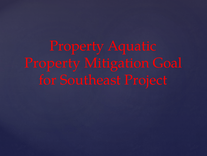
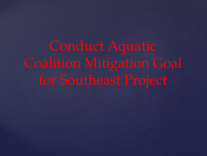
Property at (77, 46): Property -> Conduct
Property at (52, 63): Property -> Coalition
